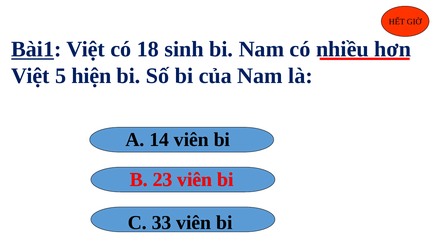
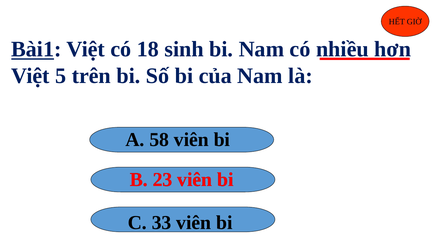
hiện: hiện -> trên
14: 14 -> 58
